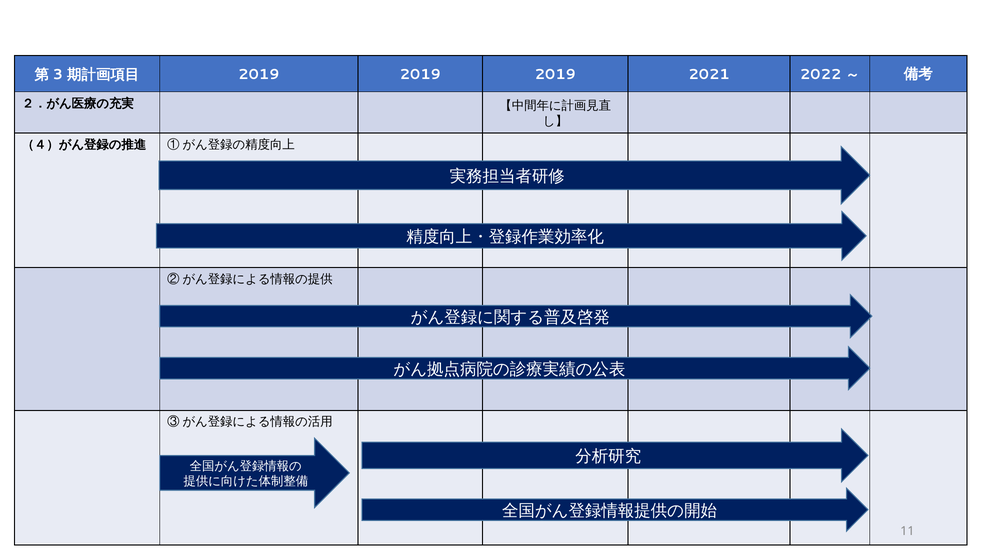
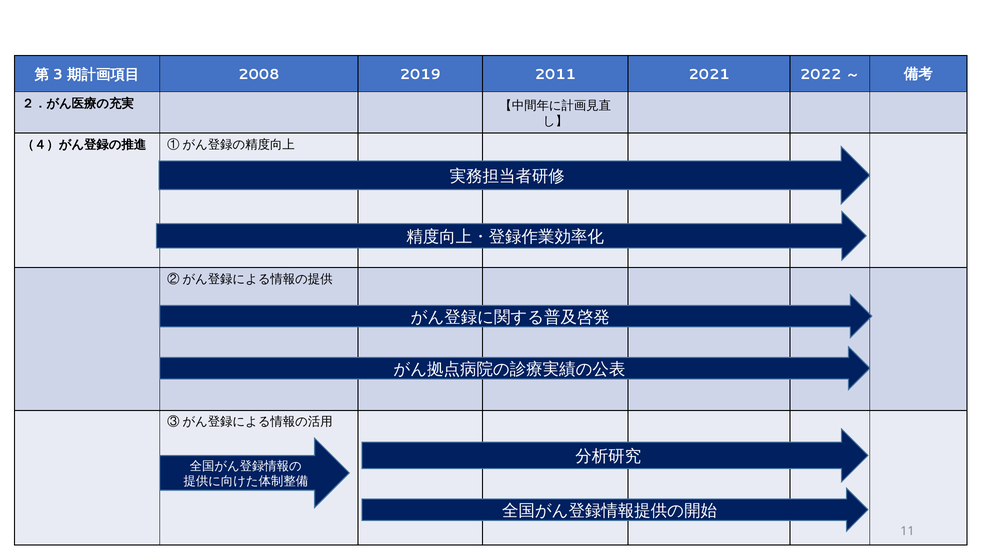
2019 at (259, 74): 2019 -> 2008
2019 at (555, 74): 2019 -> 2011
